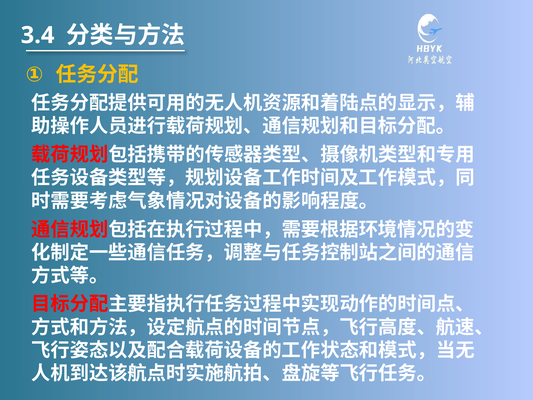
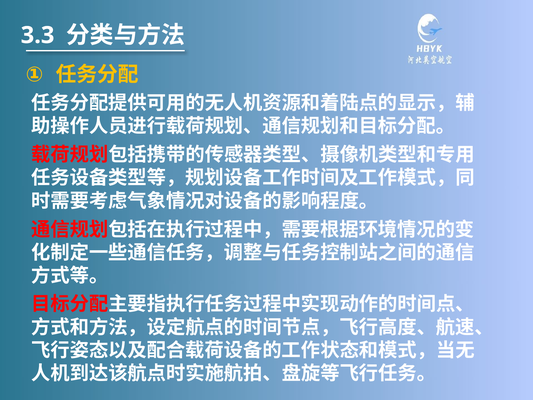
3.4: 3.4 -> 3.3
